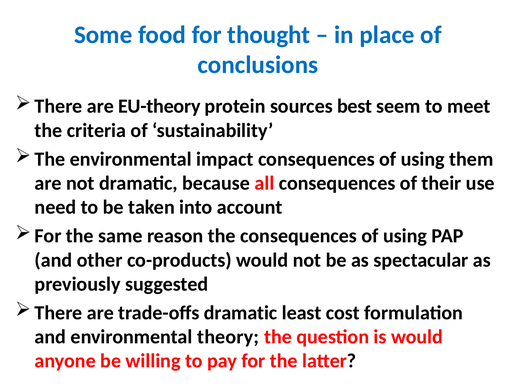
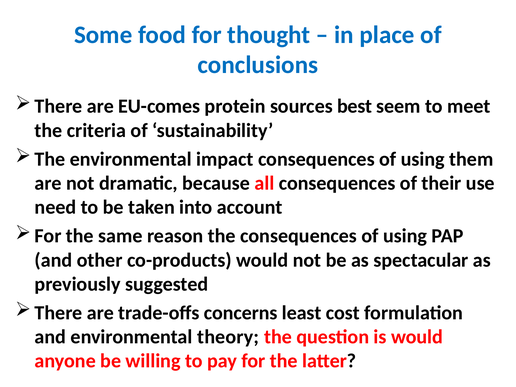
EU-theory: EU-theory -> EU-comes
trade-offs dramatic: dramatic -> concerns
